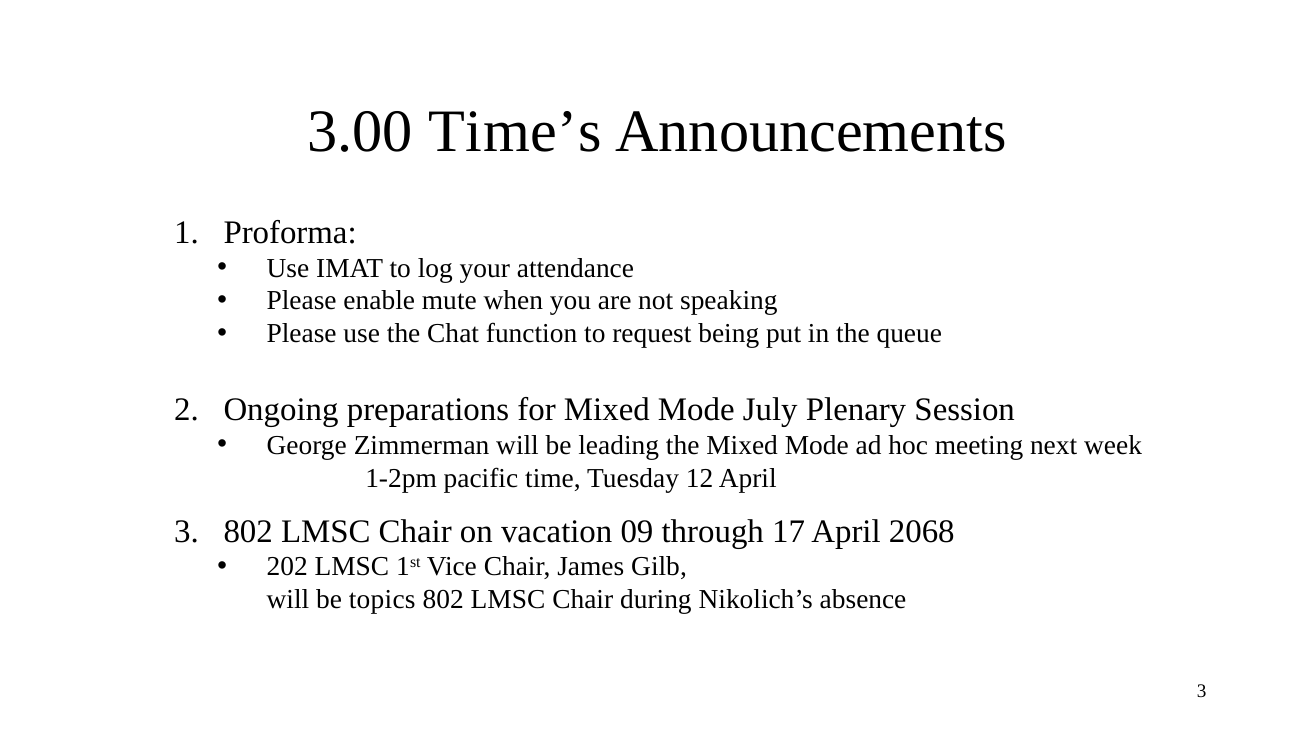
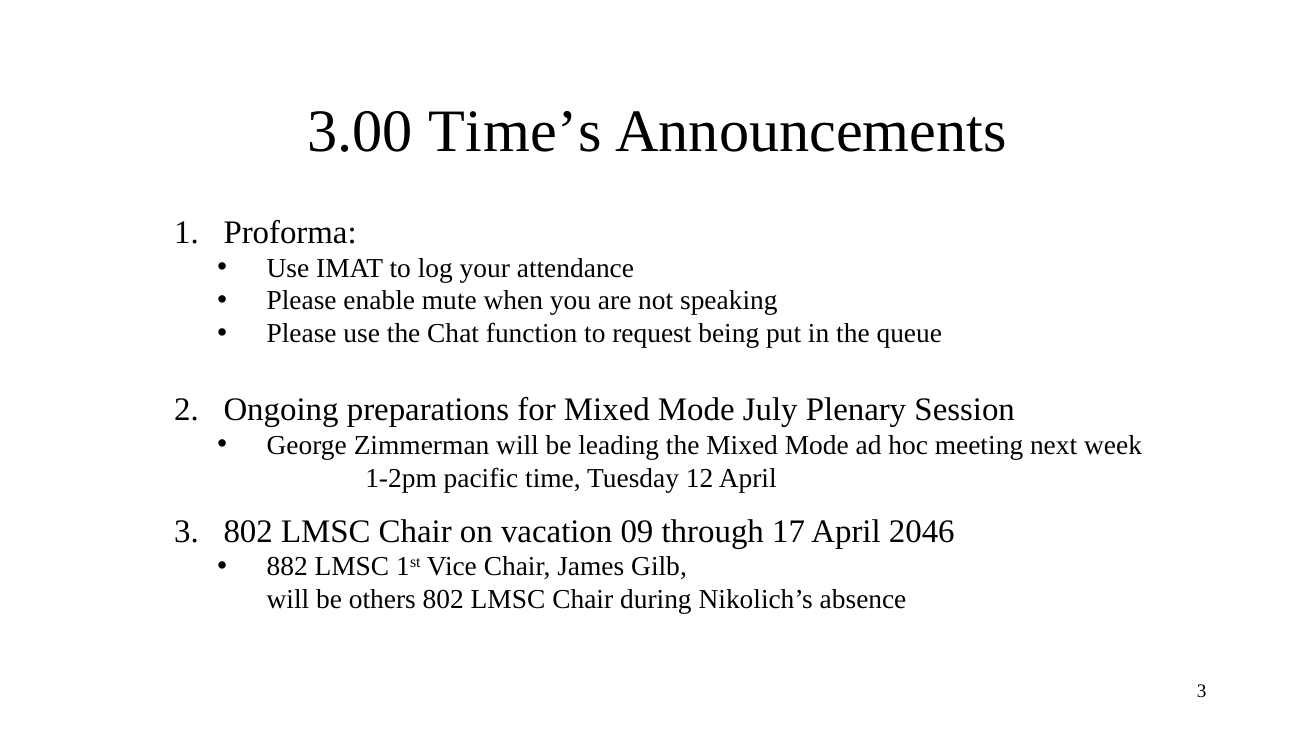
2068: 2068 -> 2046
202: 202 -> 882
topics: topics -> others
